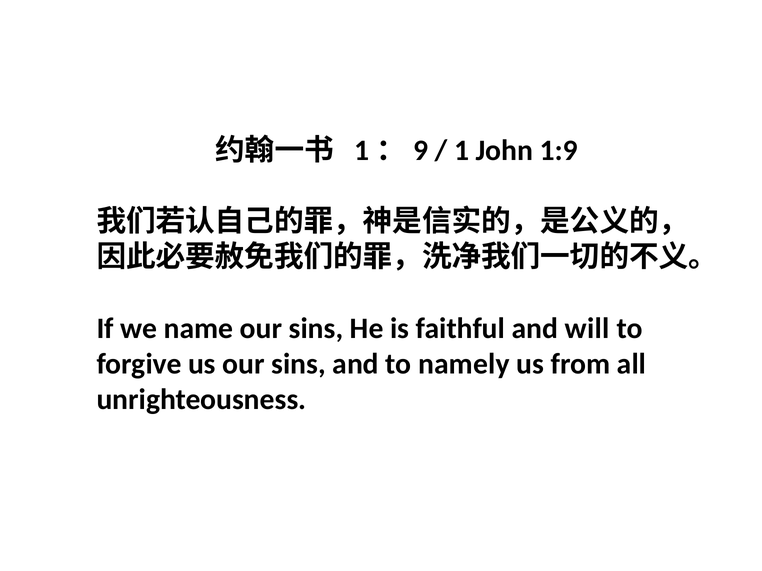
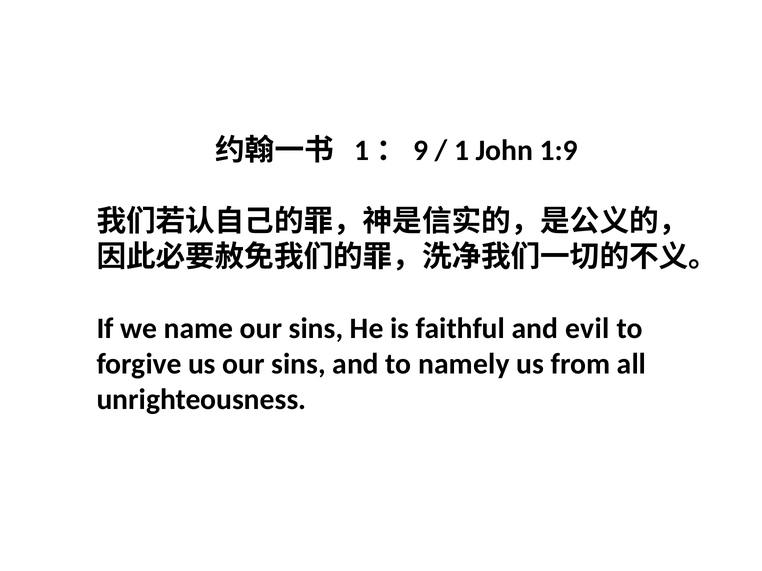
will: will -> evil
